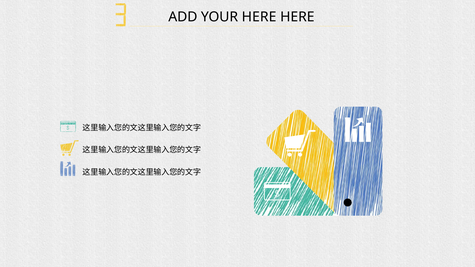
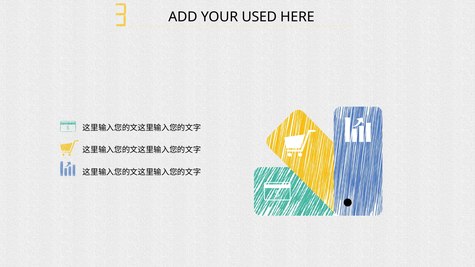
YOUR HERE: HERE -> USED
